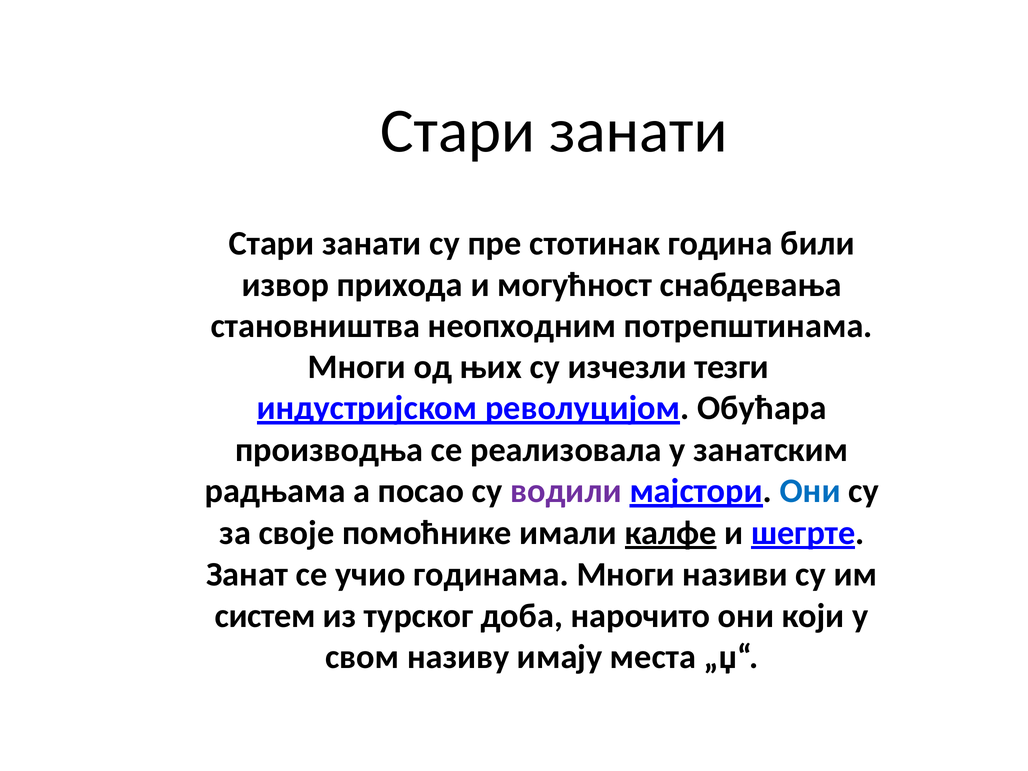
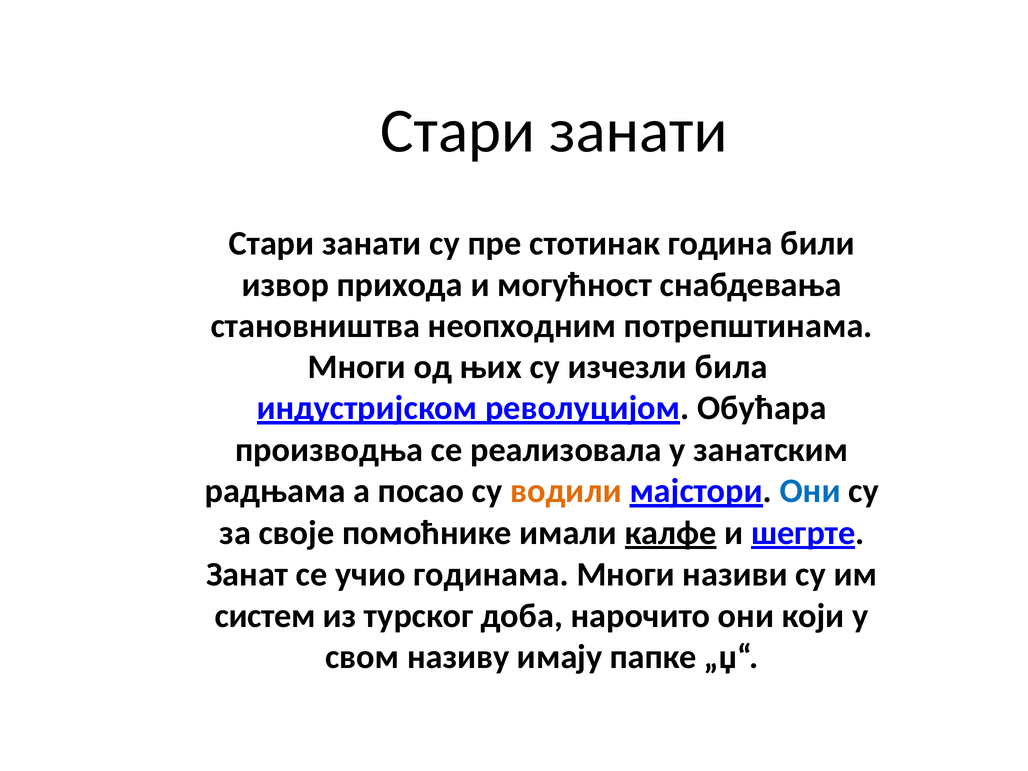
тезги: тезги -> била
водили colour: purple -> orange
места: места -> папке
